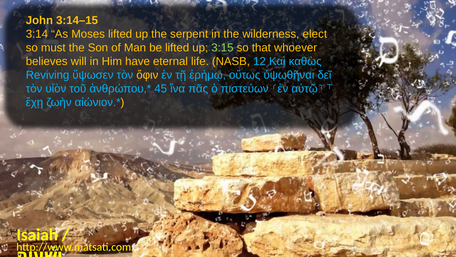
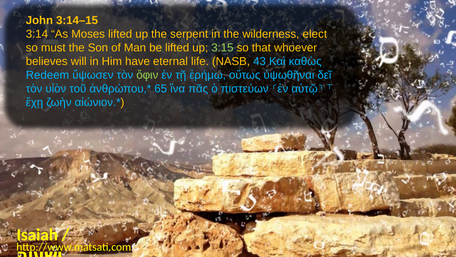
12: 12 -> 43
Reviving: Reviving -> Redeem
ὄφιν colour: yellow -> light green
45: 45 -> 65
